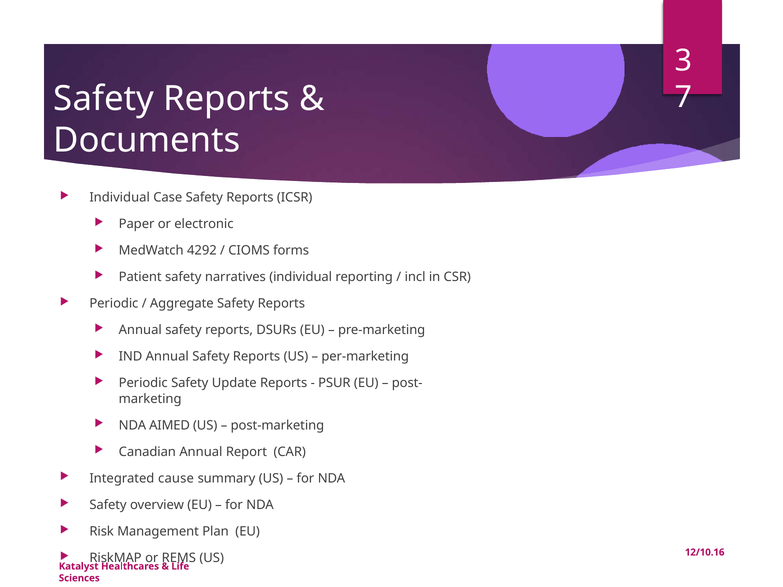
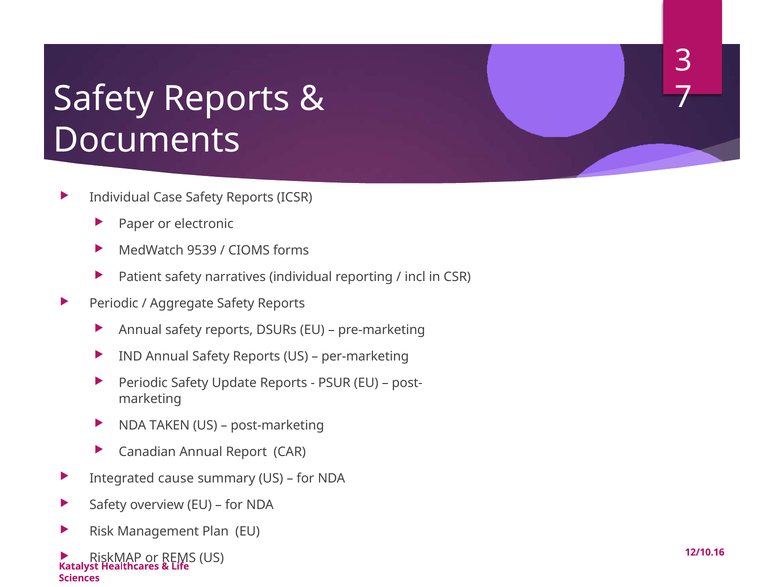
4292: 4292 -> 9539
AIMED: AIMED -> TAKEN
